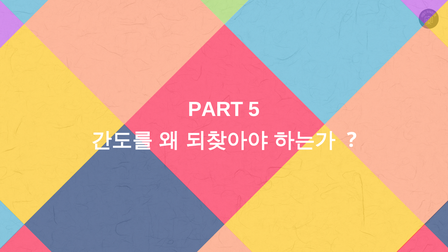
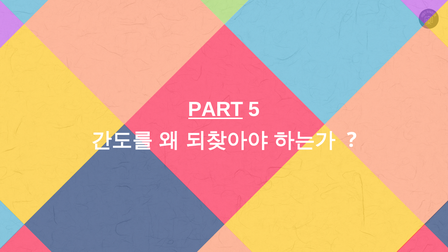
PART underline: none -> present
